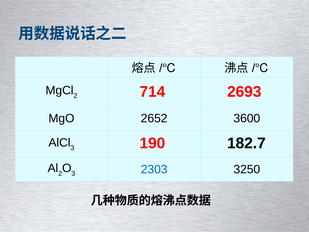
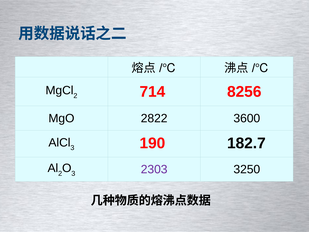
2693: 2693 -> 8256
2652: 2652 -> 2822
2303 colour: blue -> purple
